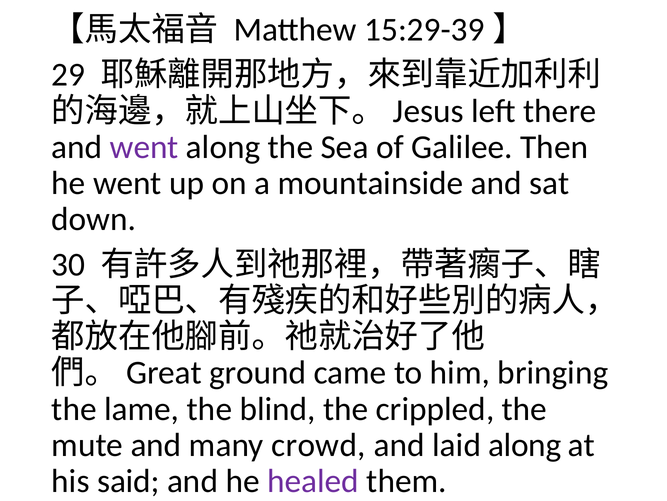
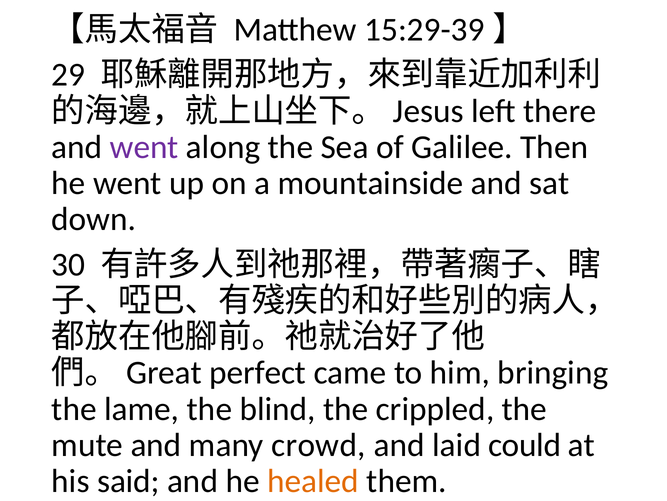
ground: ground -> perfect
laid along: along -> could
healed colour: purple -> orange
